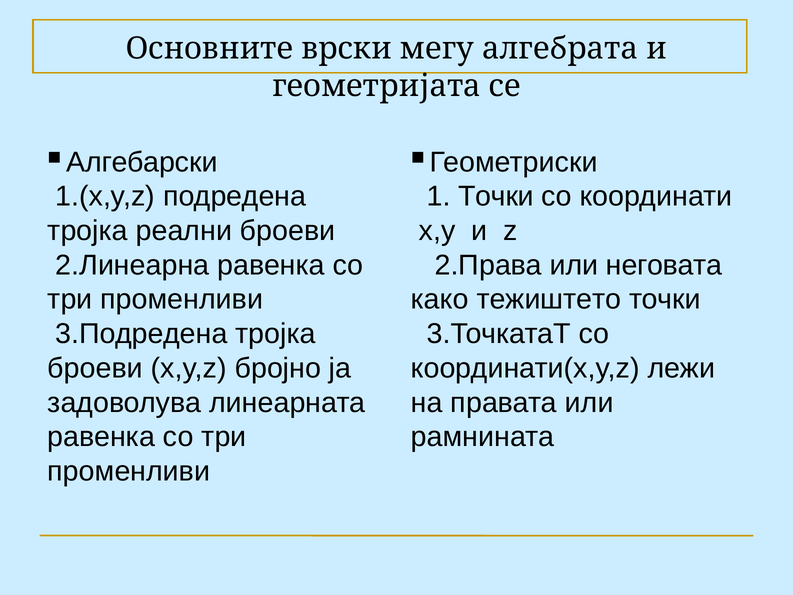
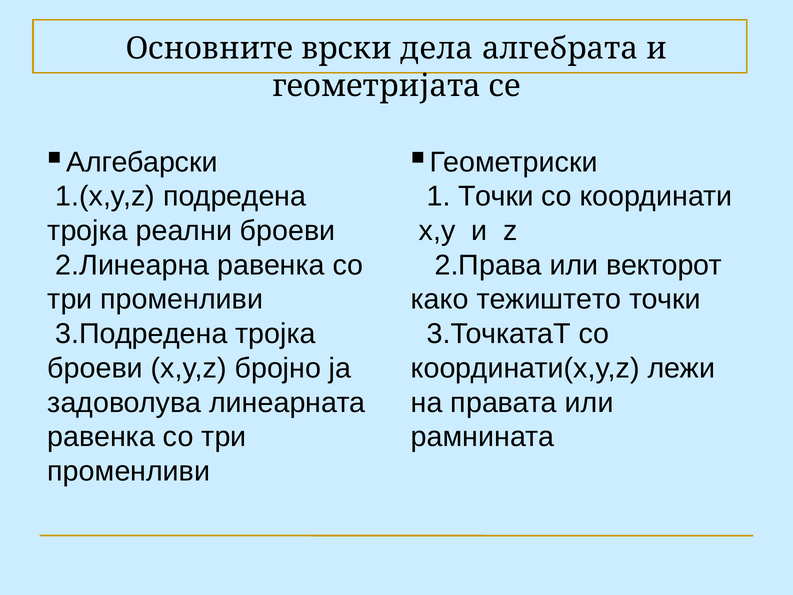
мегу: мегу -> дела
неговата: неговата -> векторот
